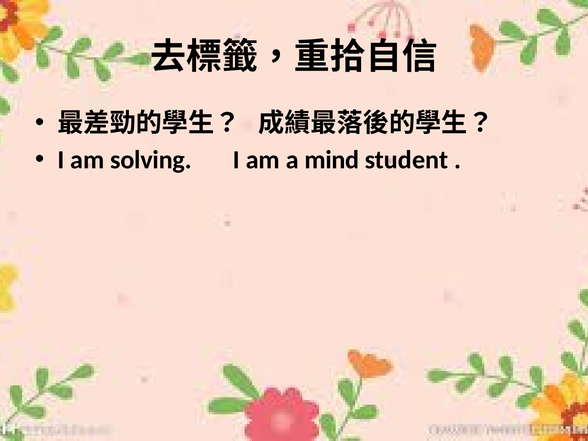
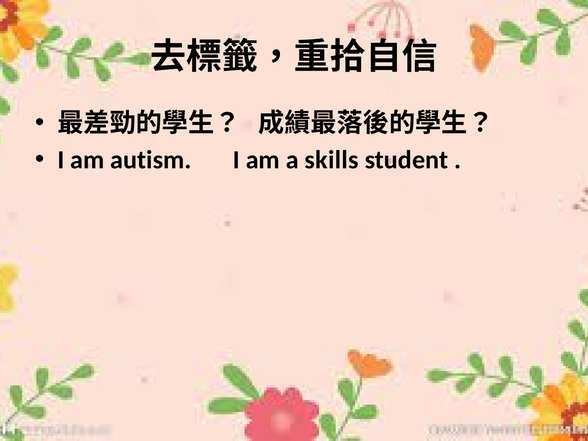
solving: solving -> autism
mind: mind -> skills
